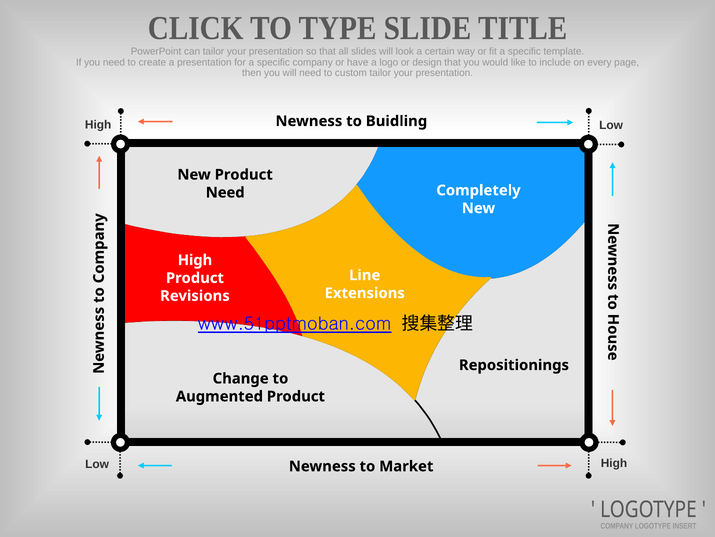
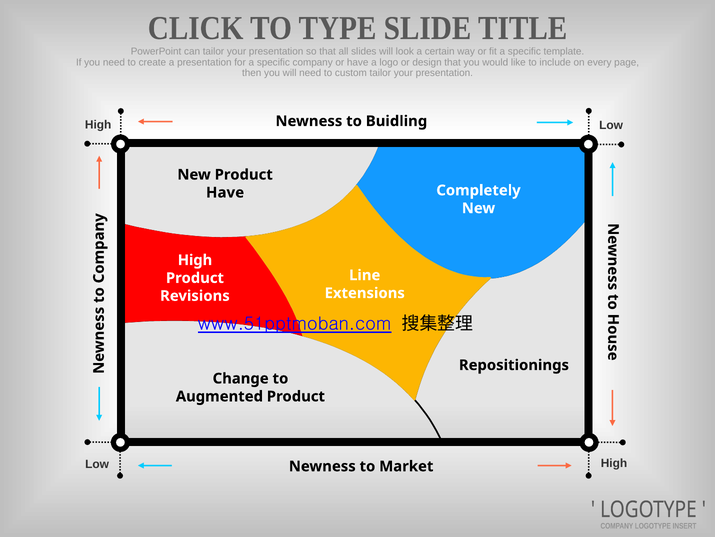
Need at (225, 192): Need -> Have
